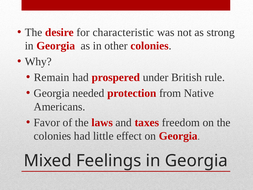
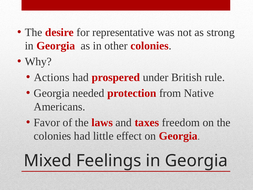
characteristic: characteristic -> representative
Remain: Remain -> Actions
